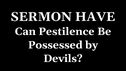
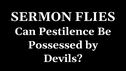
HAVE: HAVE -> FLIES
